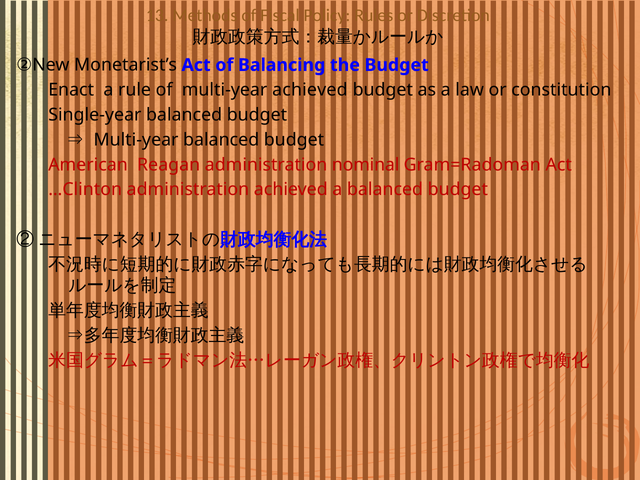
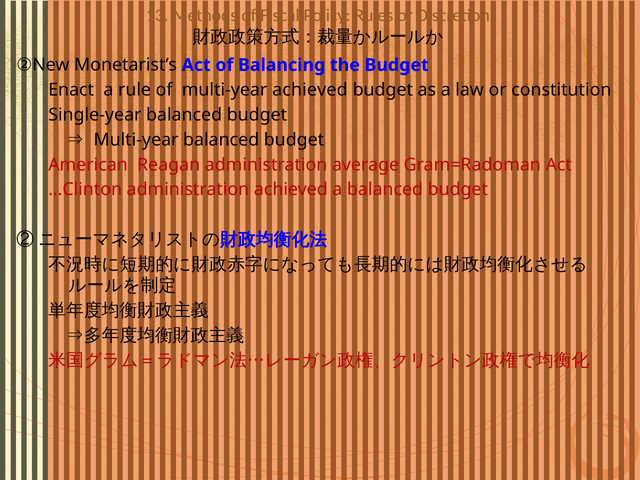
nominal: nominal -> average
